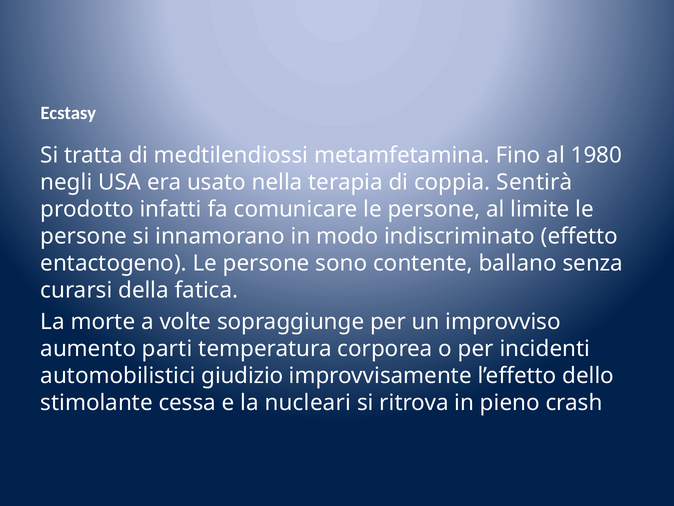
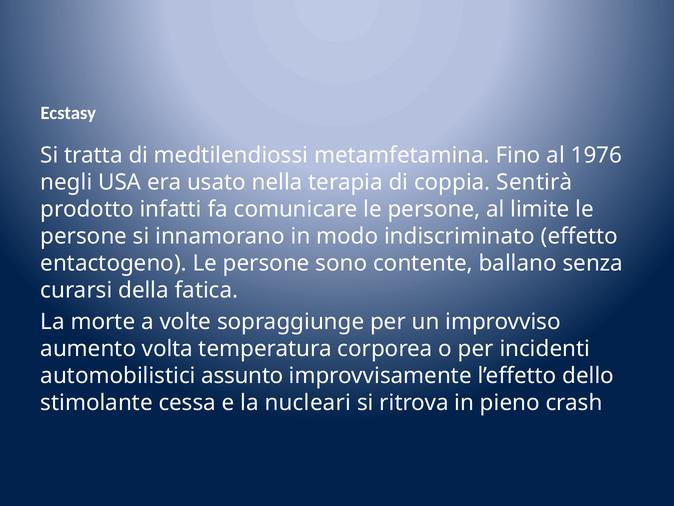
1980: 1980 -> 1976
parti: parti -> volta
giudizio: giudizio -> assunto
